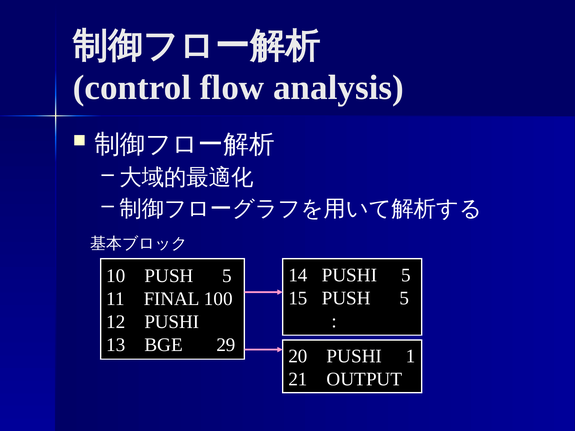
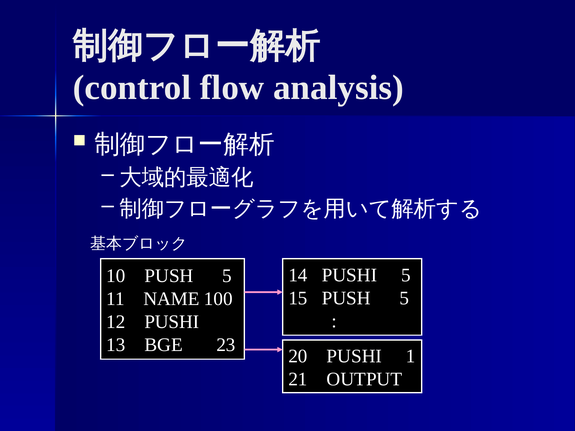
FINAL: FINAL -> NAME
29: 29 -> 23
